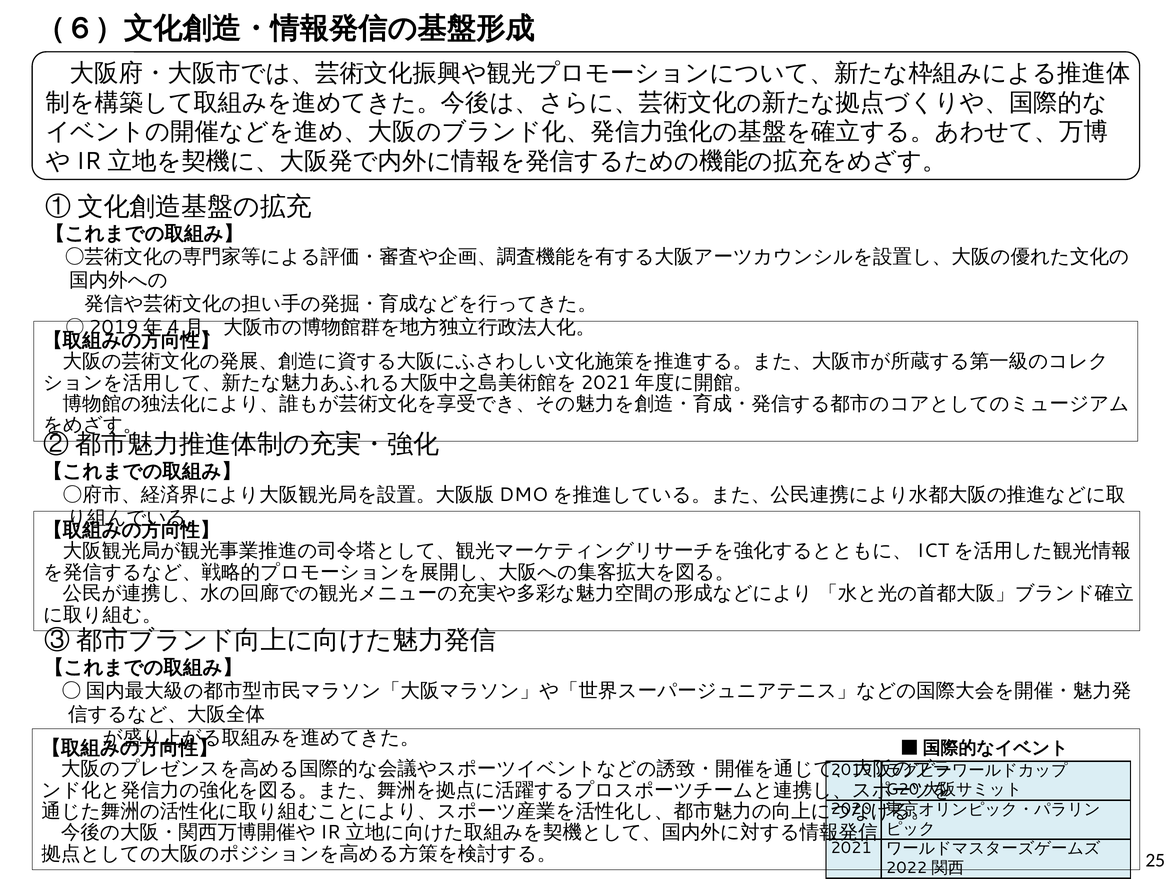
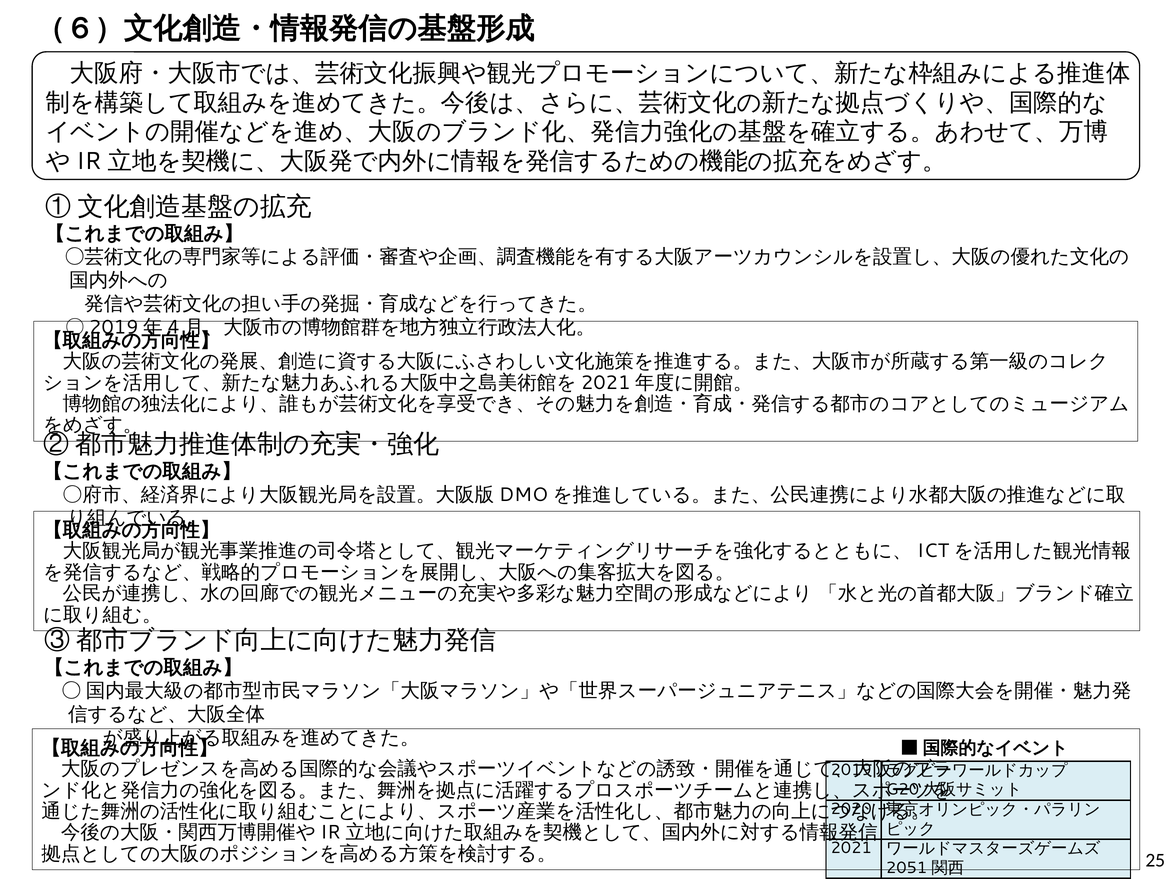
2022: 2022 -> 2051
